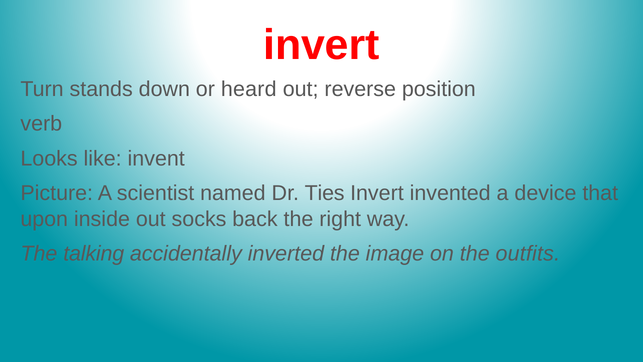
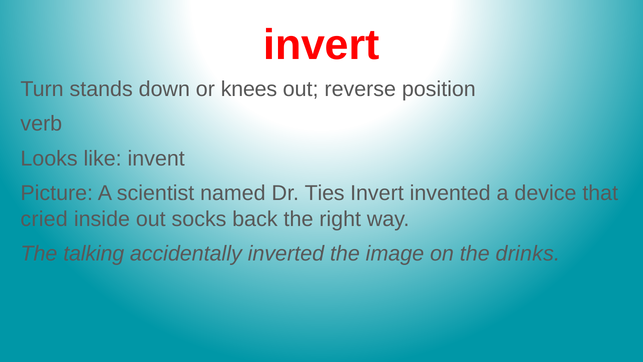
heard: heard -> knees
upon: upon -> cried
outfits: outfits -> drinks
